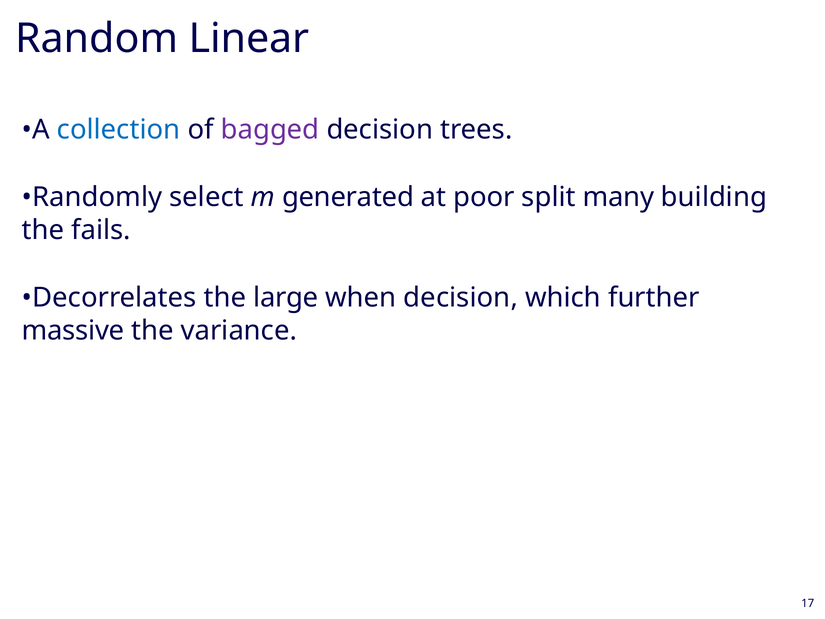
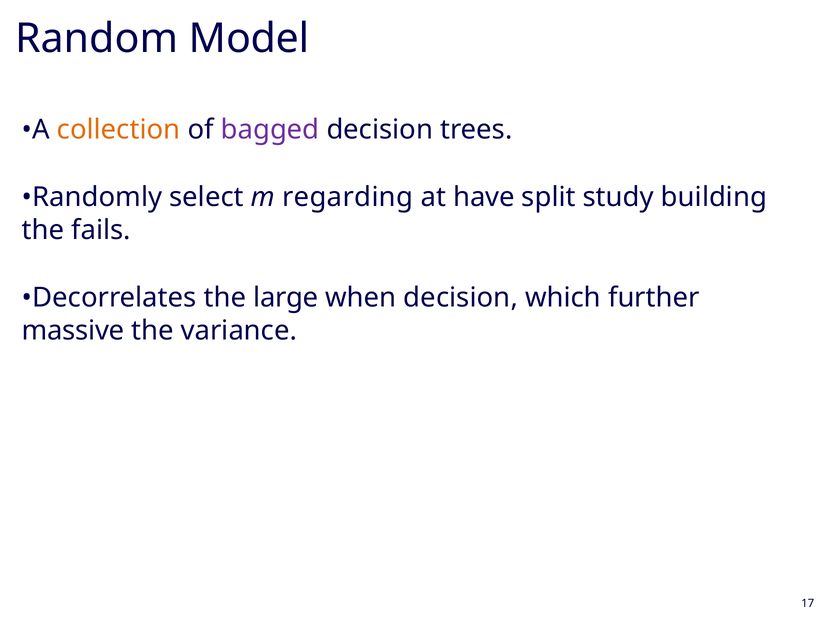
Linear: Linear -> Model
collection colour: blue -> orange
generated: generated -> regarding
poor: poor -> have
many: many -> study
